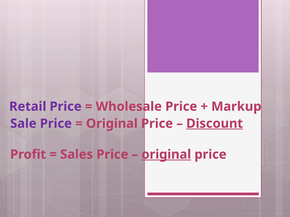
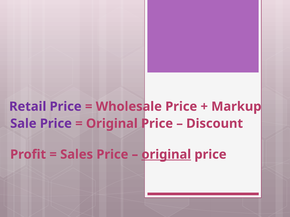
Discount underline: present -> none
